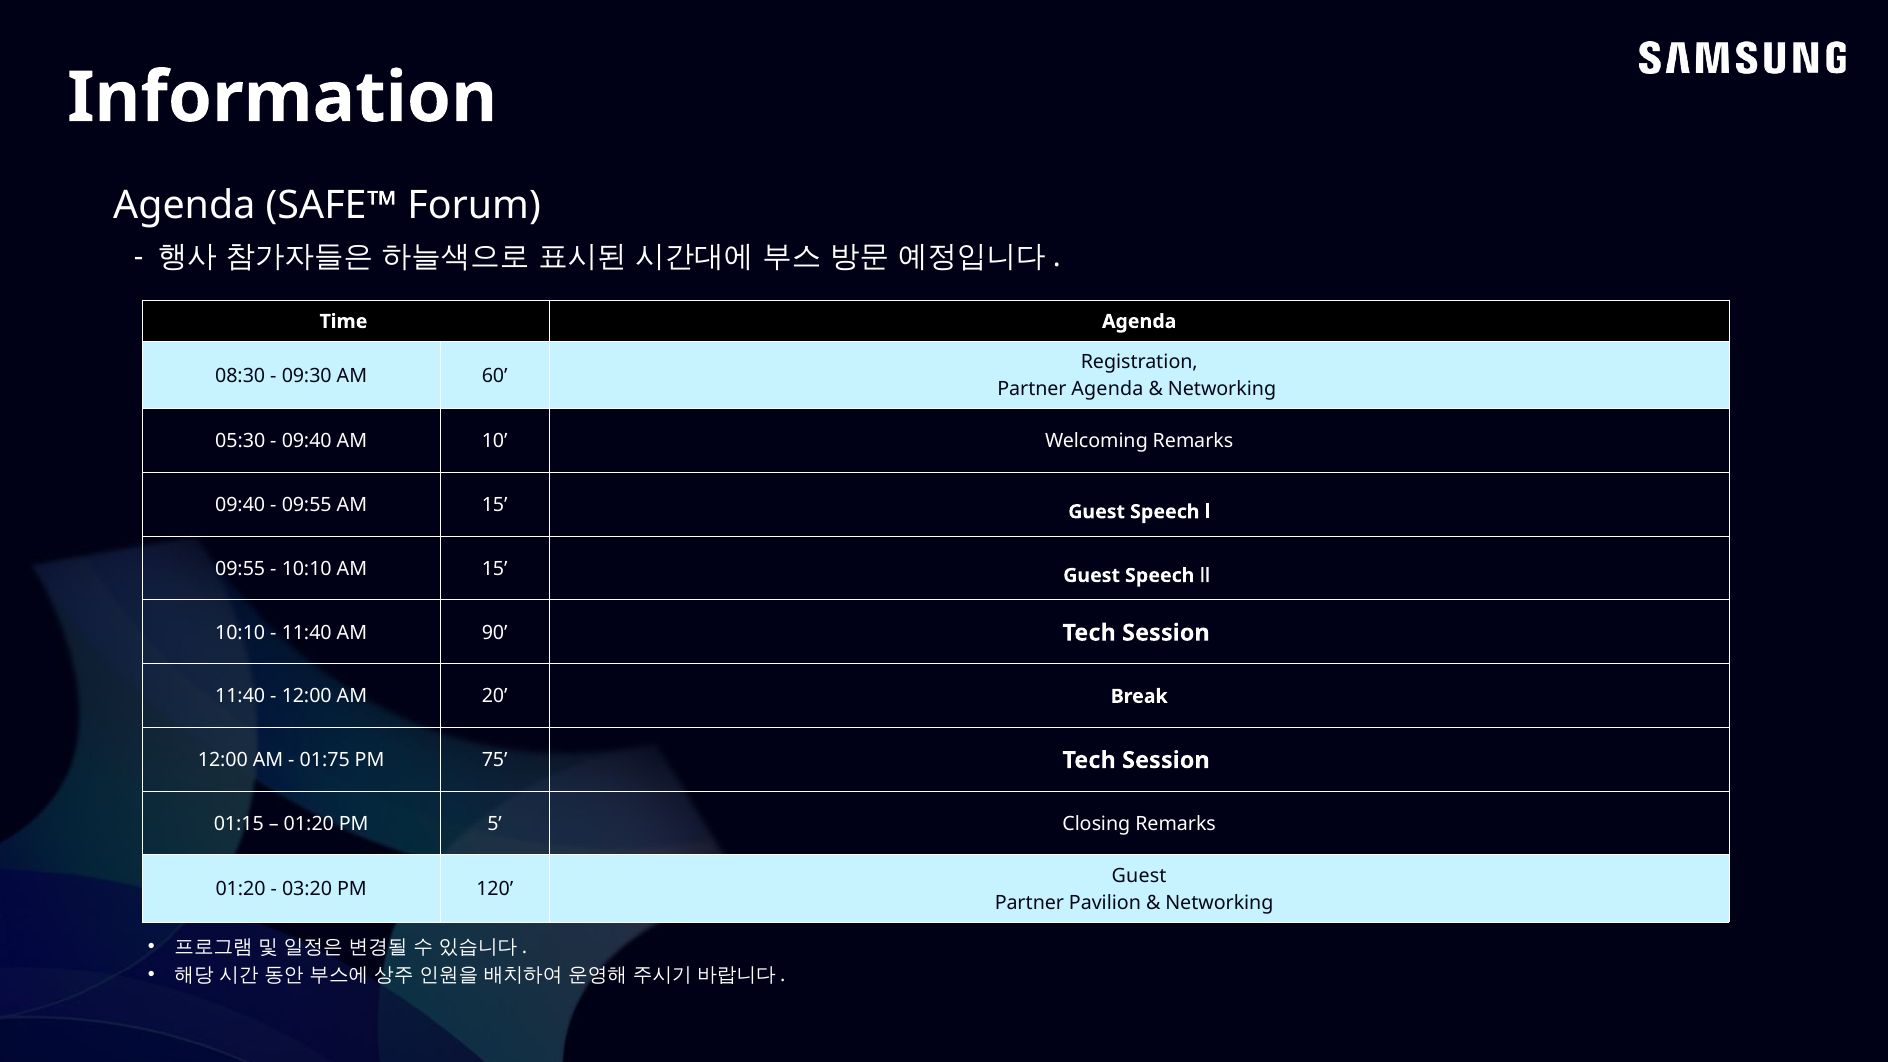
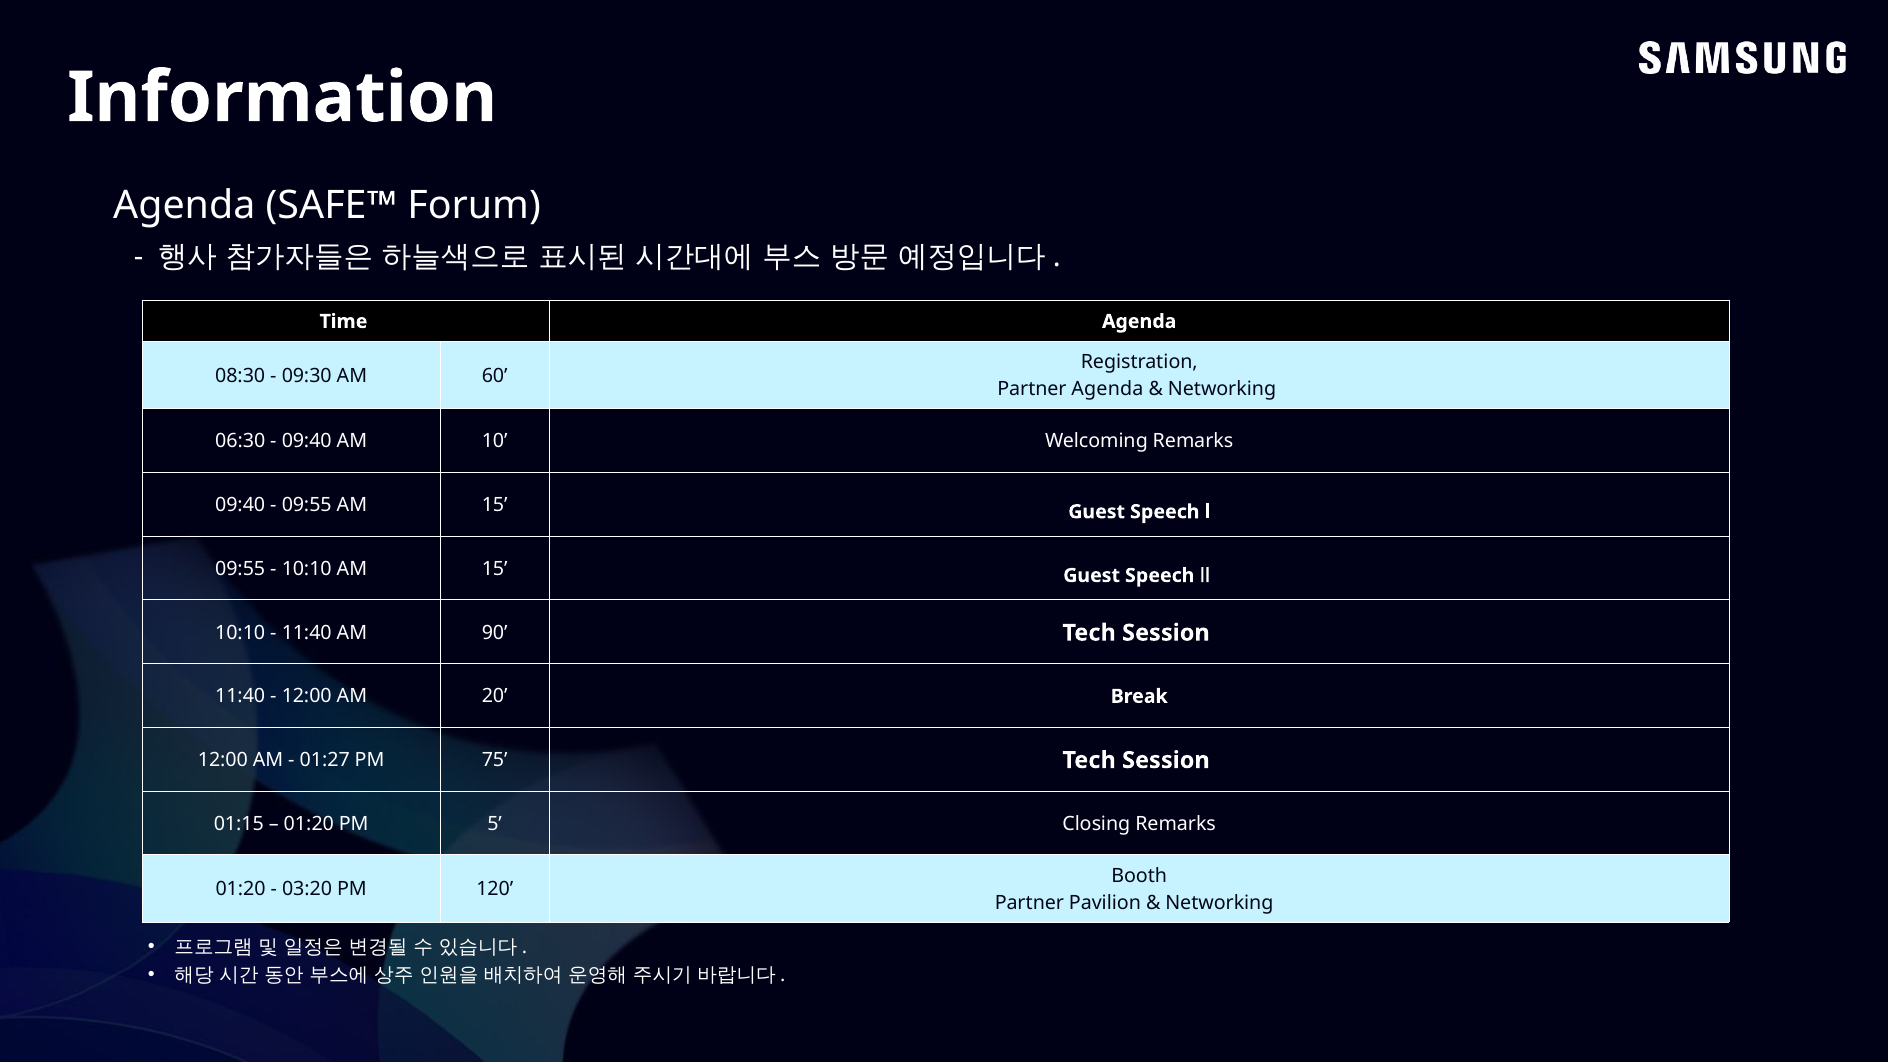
05:30: 05:30 -> 06:30
01:75: 01:75 -> 01:27
Guest at (1139, 876): Guest -> Booth
